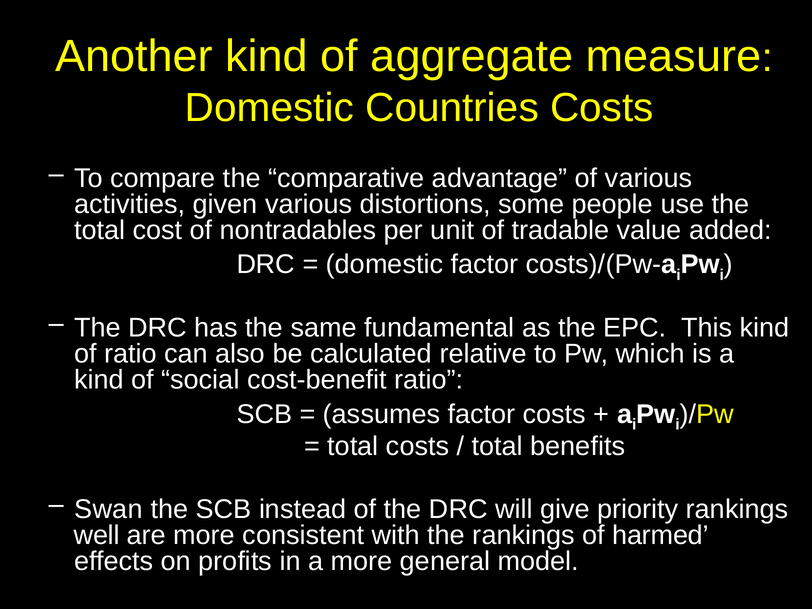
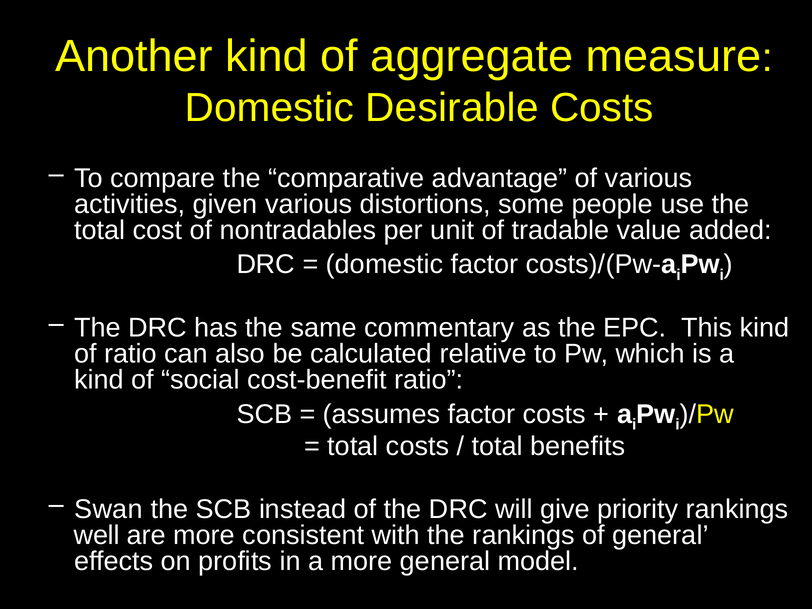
Countries: Countries -> Desirable
fundamental: fundamental -> commentary
of harmed: harmed -> general
